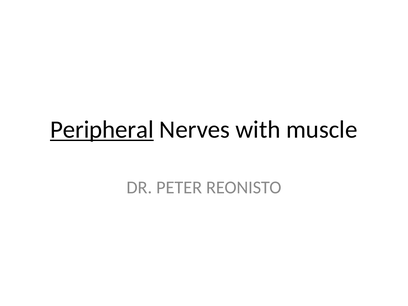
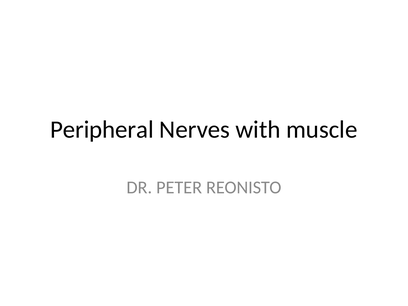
Peripheral underline: present -> none
